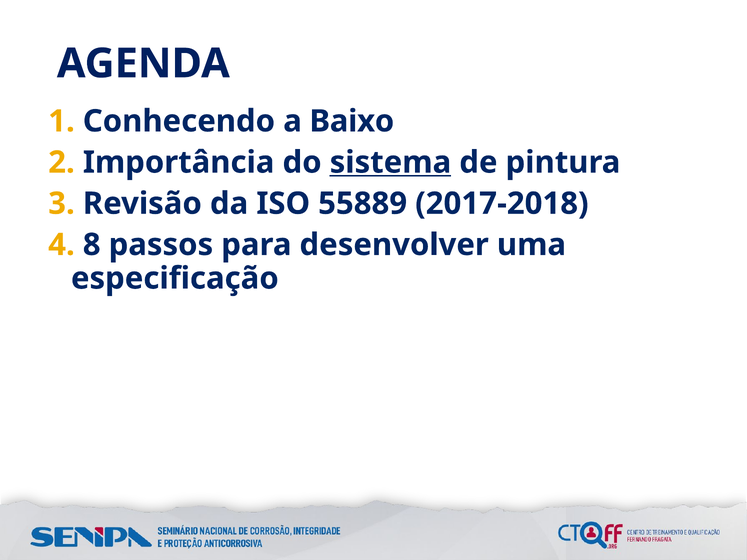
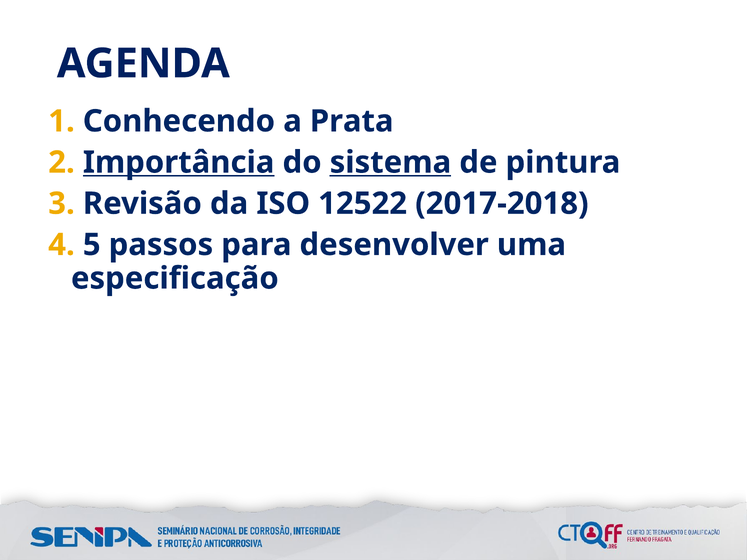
Baixo: Baixo -> Prata
Importância underline: none -> present
55889: 55889 -> 12522
8: 8 -> 5
